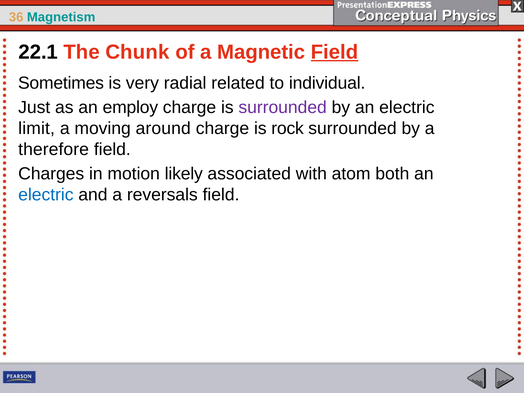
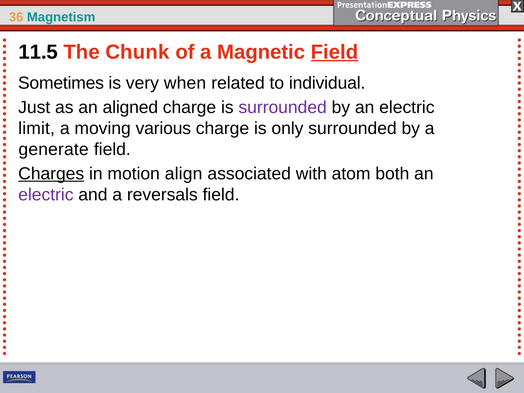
22.1: 22.1 -> 11.5
radial: radial -> when
employ: employ -> aligned
around: around -> various
rock: rock -> only
therefore: therefore -> generate
Charges underline: none -> present
likely: likely -> align
electric at (46, 195) colour: blue -> purple
